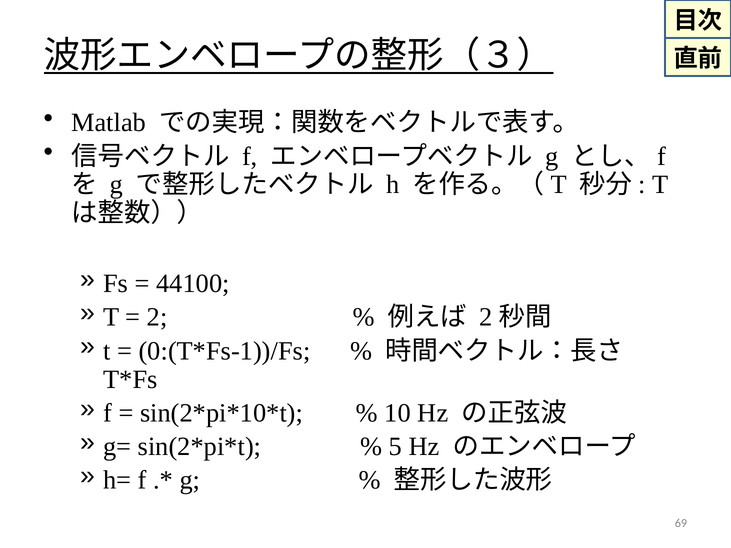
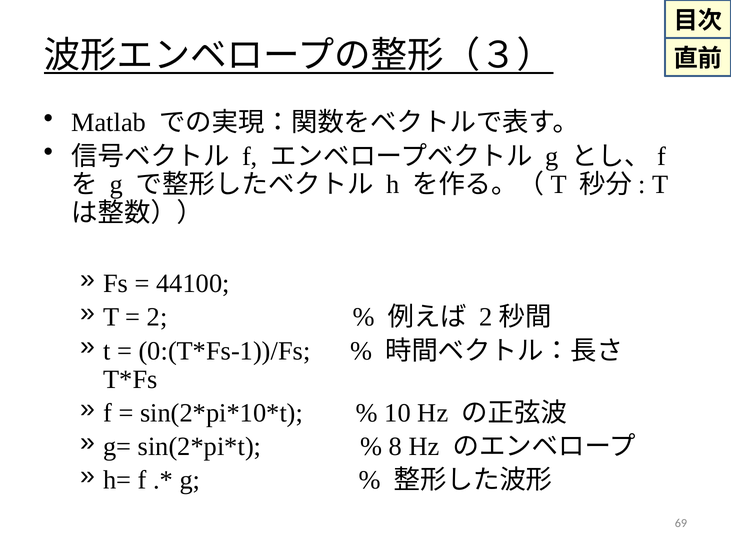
5: 5 -> 8
